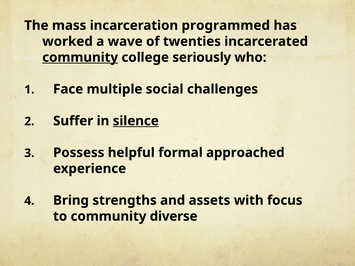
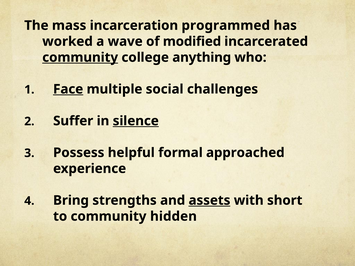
twenties: twenties -> modified
seriously: seriously -> anything
Face underline: none -> present
assets underline: none -> present
focus: focus -> short
diverse: diverse -> hidden
